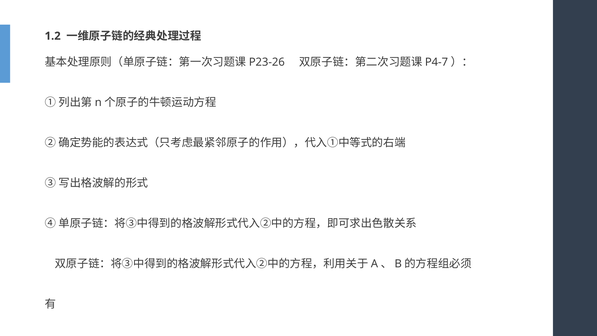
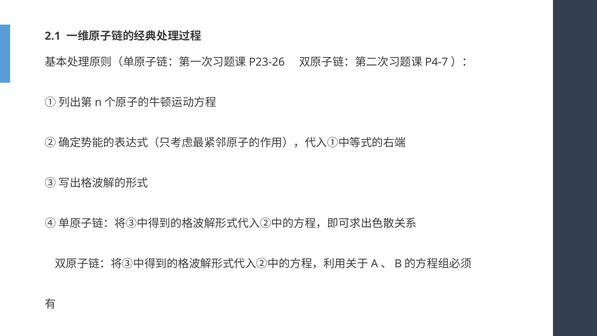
1.2: 1.2 -> 2.1
